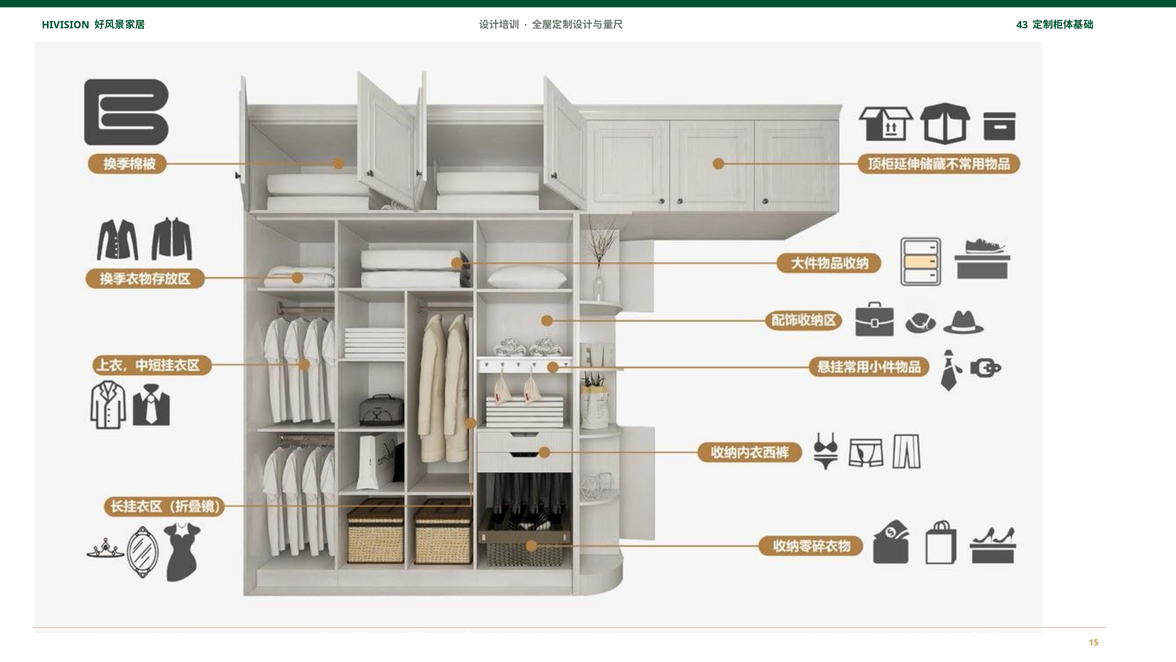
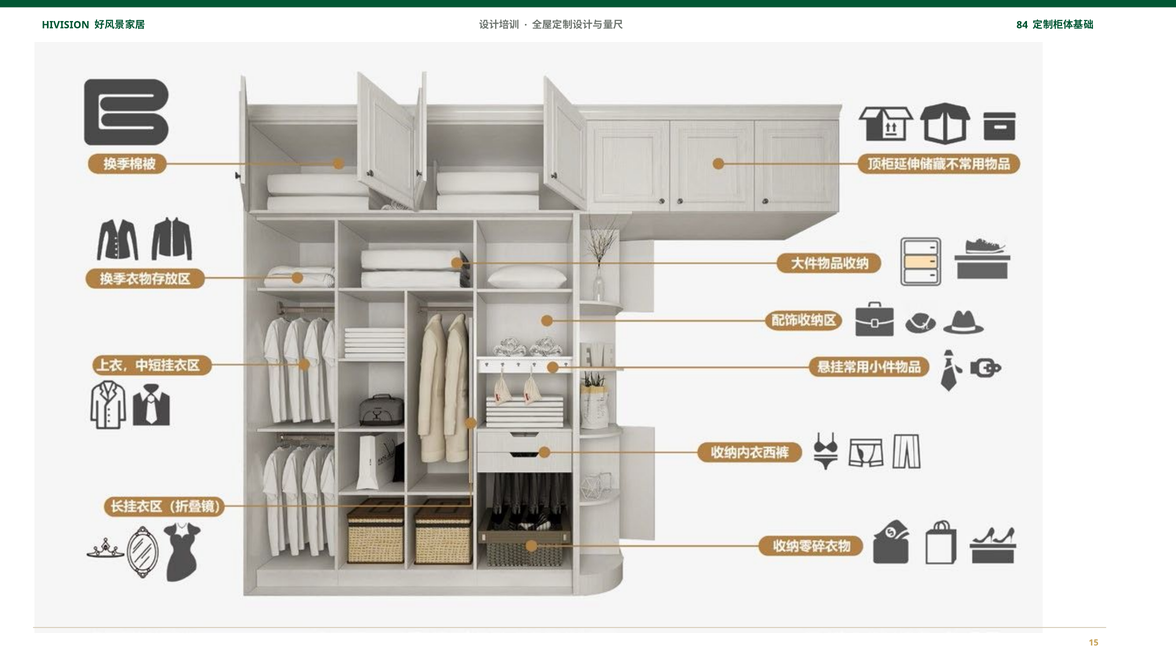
43: 43 -> 84
